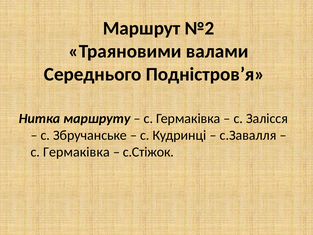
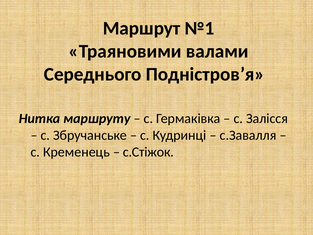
№2: №2 -> №1
Гермаківка at (76, 152): Гермаківка -> Кременець
